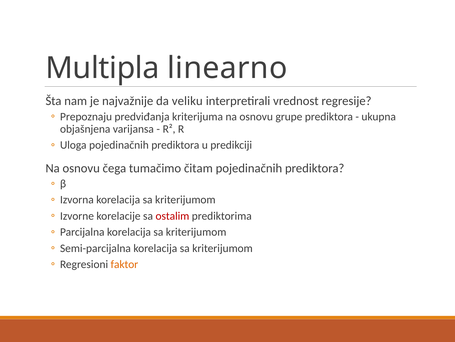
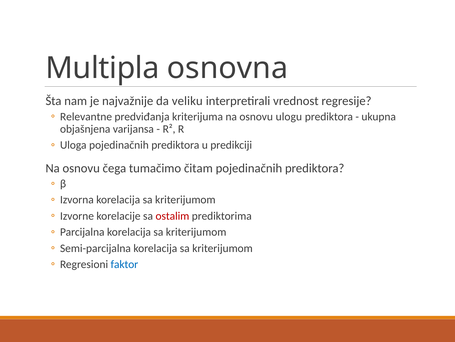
linearno: linearno -> osnovna
Prepoznaju: Prepoznaju -> Relevantne
grupe: grupe -> ulogu
faktor colour: orange -> blue
